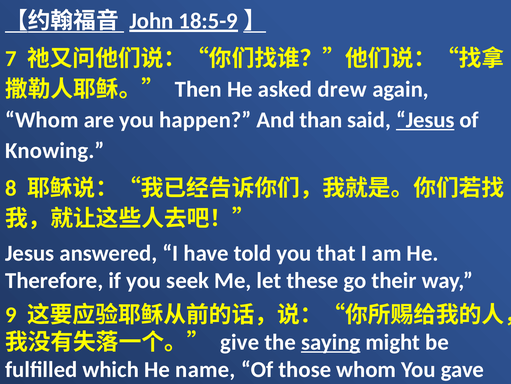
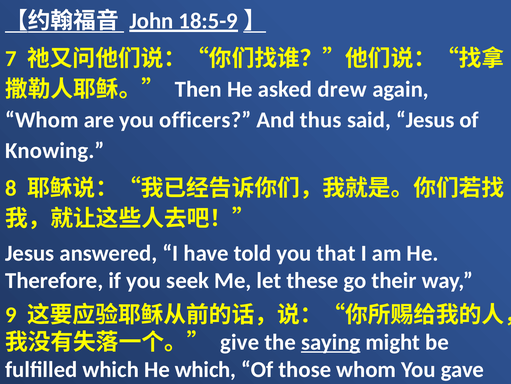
happen: happen -> officers
than: than -> thus
Jesus at (425, 120) underline: present -> none
He name: name -> which
